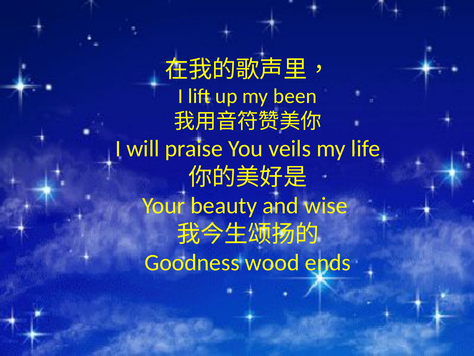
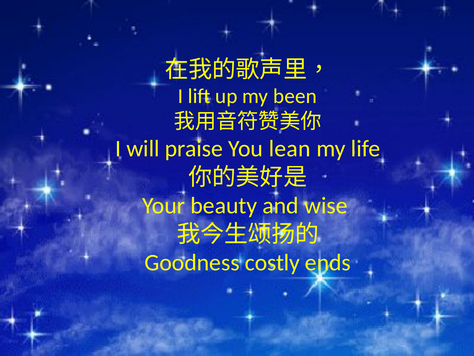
veils: veils -> lean
wood: wood -> costly
